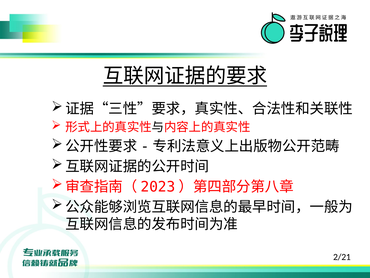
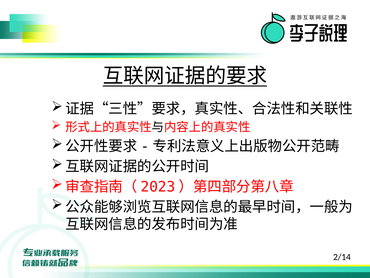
2/21: 2/21 -> 2/14
